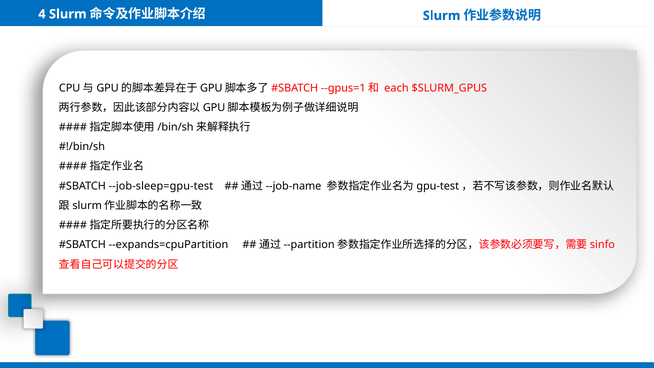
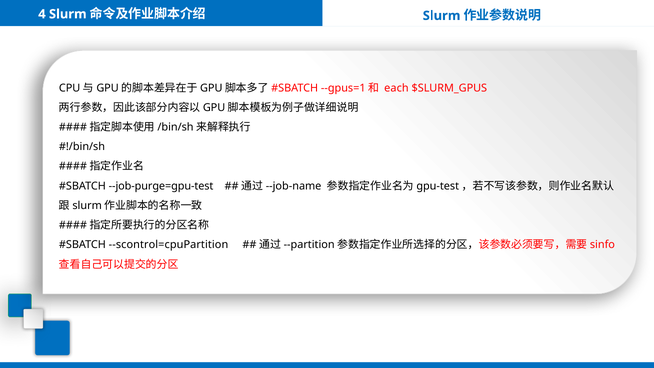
--job-sleep=gpu-test: --job-sleep=gpu-test -> --job-purge=gpu-test
--expands=cpuPartition: --expands=cpuPartition -> --scontrol=cpuPartition
